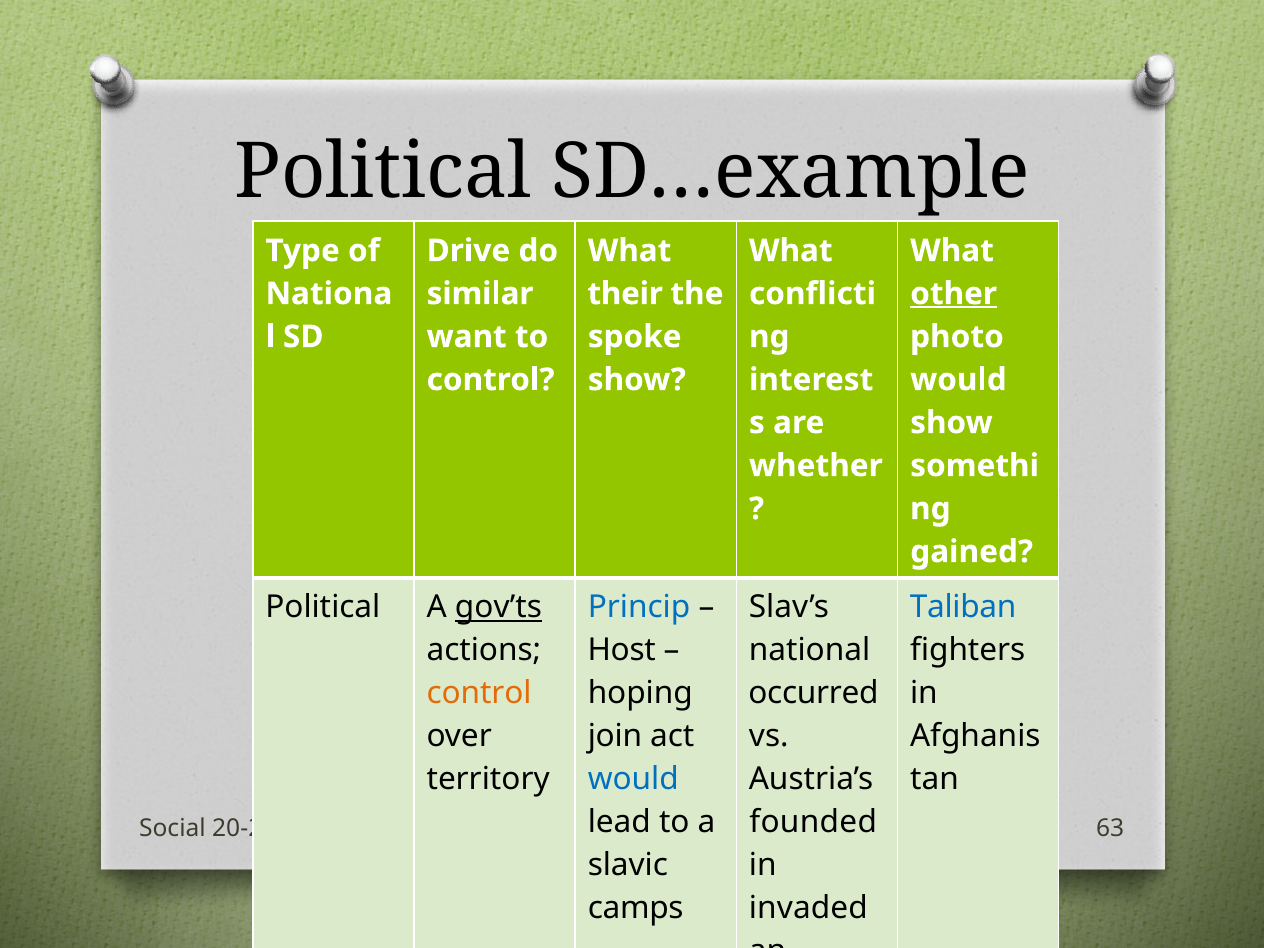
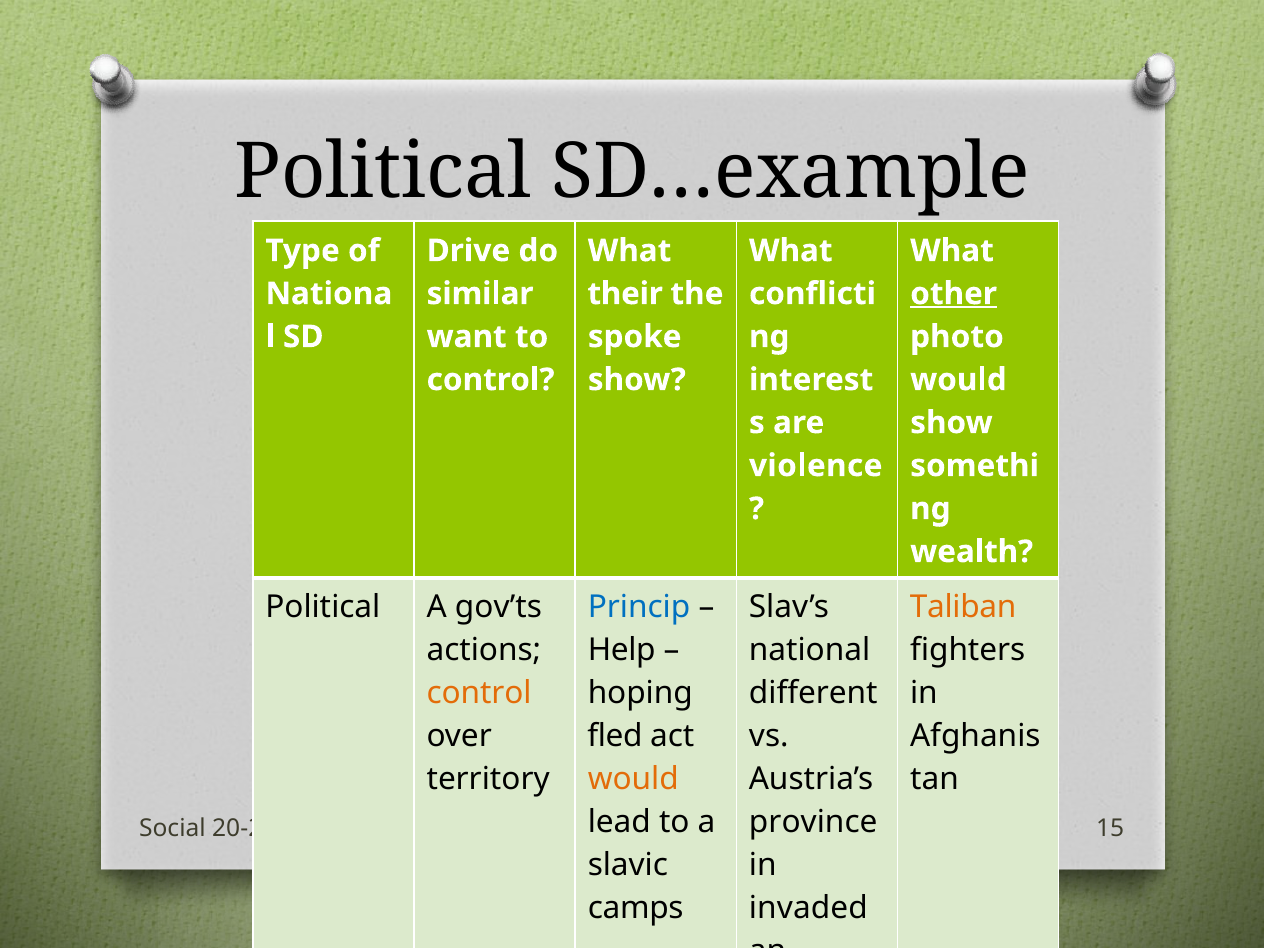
whether: whether -> violence
gained: gained -> wealth
gov’ts underline: present -> none
Taliban colour: blue -> orange
Host: Host -> Help
occurred: occurred -> different
join: join -> fled
would at (633, 779) colour: blue -> orange
founded: founded -> province
63: 63 -> 15
